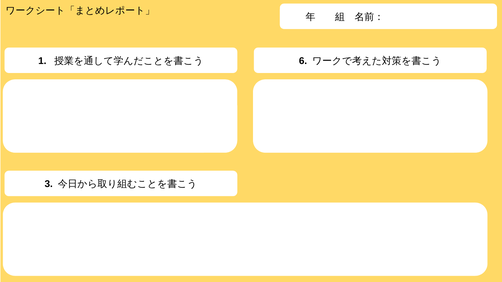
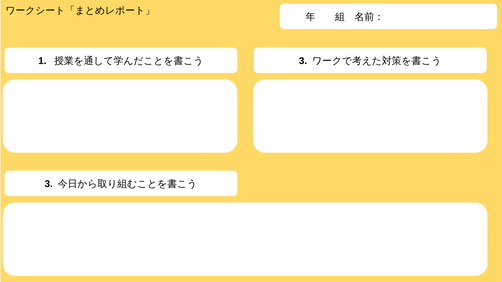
6 at (303, 61): 6 -> 3
